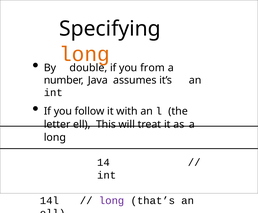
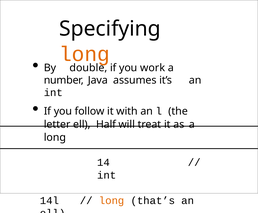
from: from -> work
This: This -> Half
long at (112, 201) colour: purple -> orange
